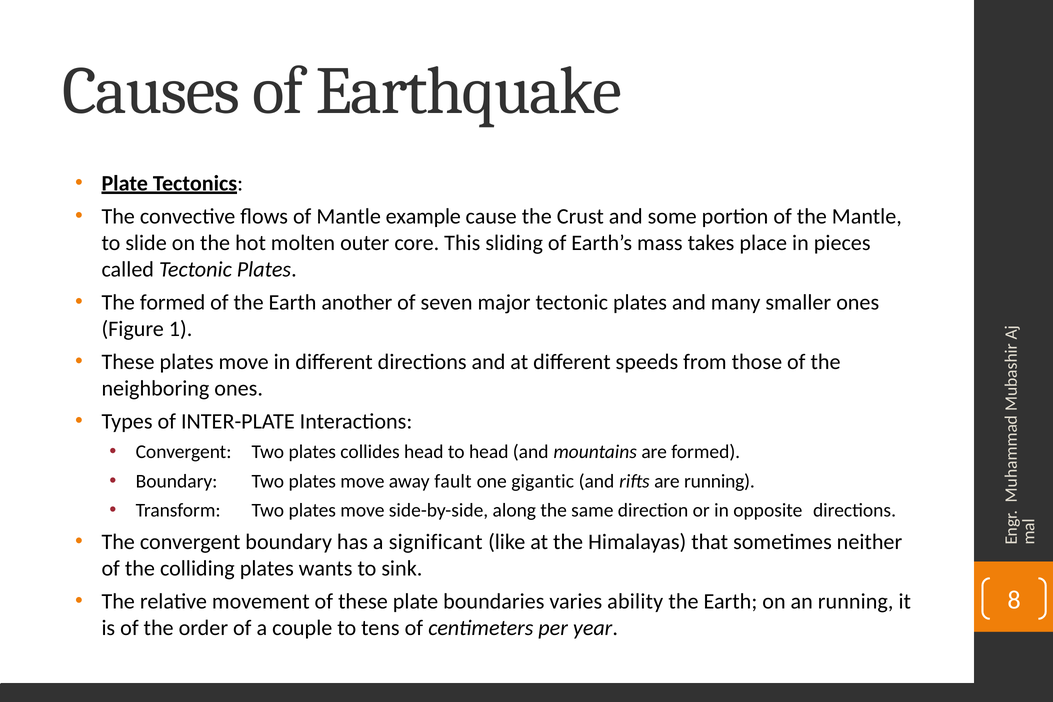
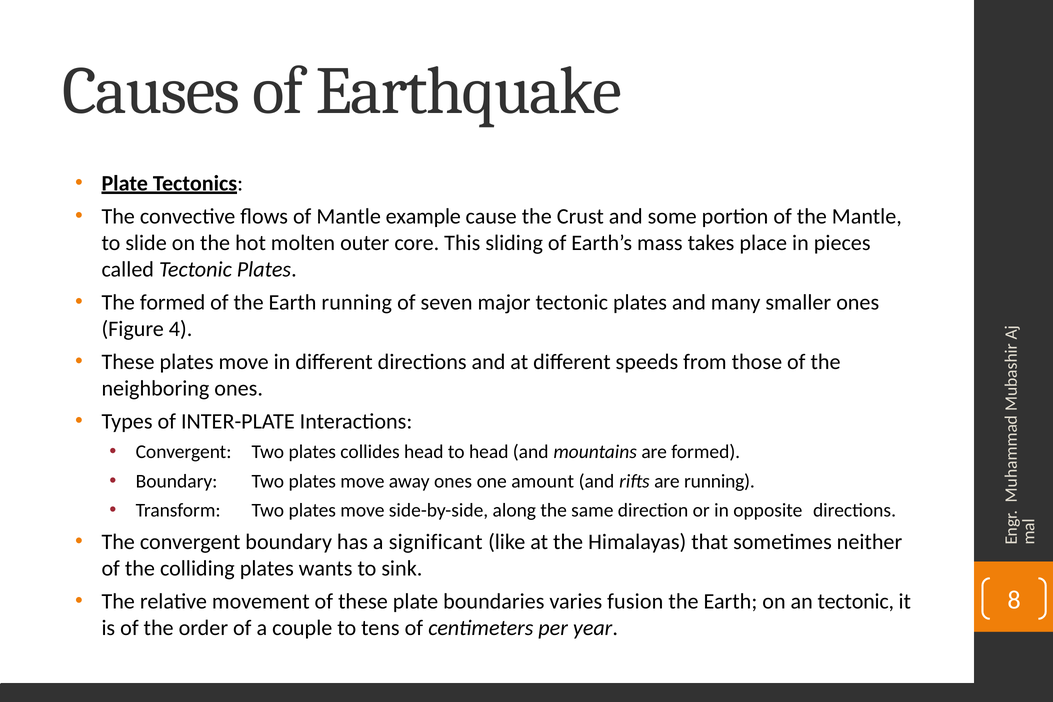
Earth another: another -> running
1: 1 -> 4
away fault: fault -> ones
gigantic: gigantic -> amount
ability: ability -> fusion
an running: running -> tectonic
